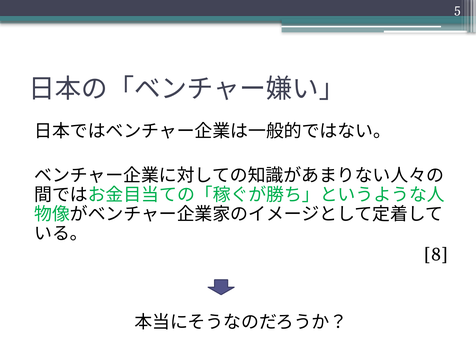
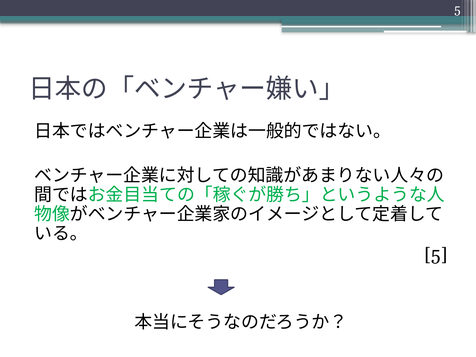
8 at (436, 255): 8 -> 5
